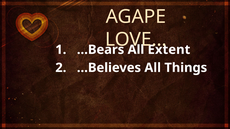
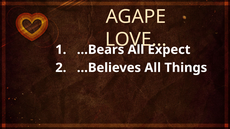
Extent: Extent -> Expect
